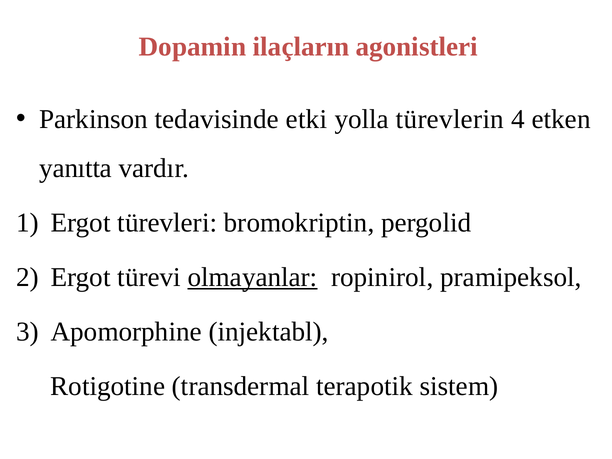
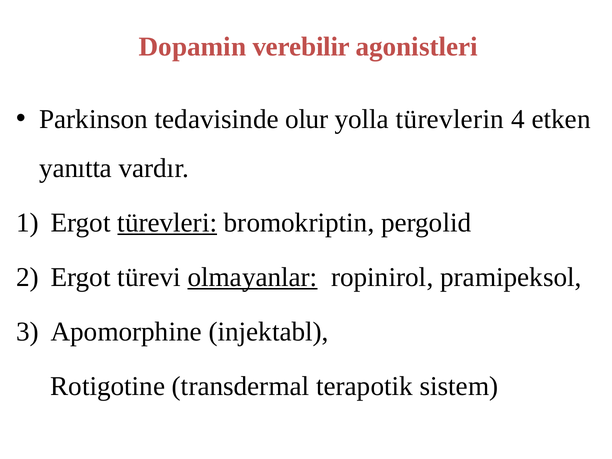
ilaçların: ilaçların -> verebilir
etki: etki -> olur
türevleri underline: none -> present
